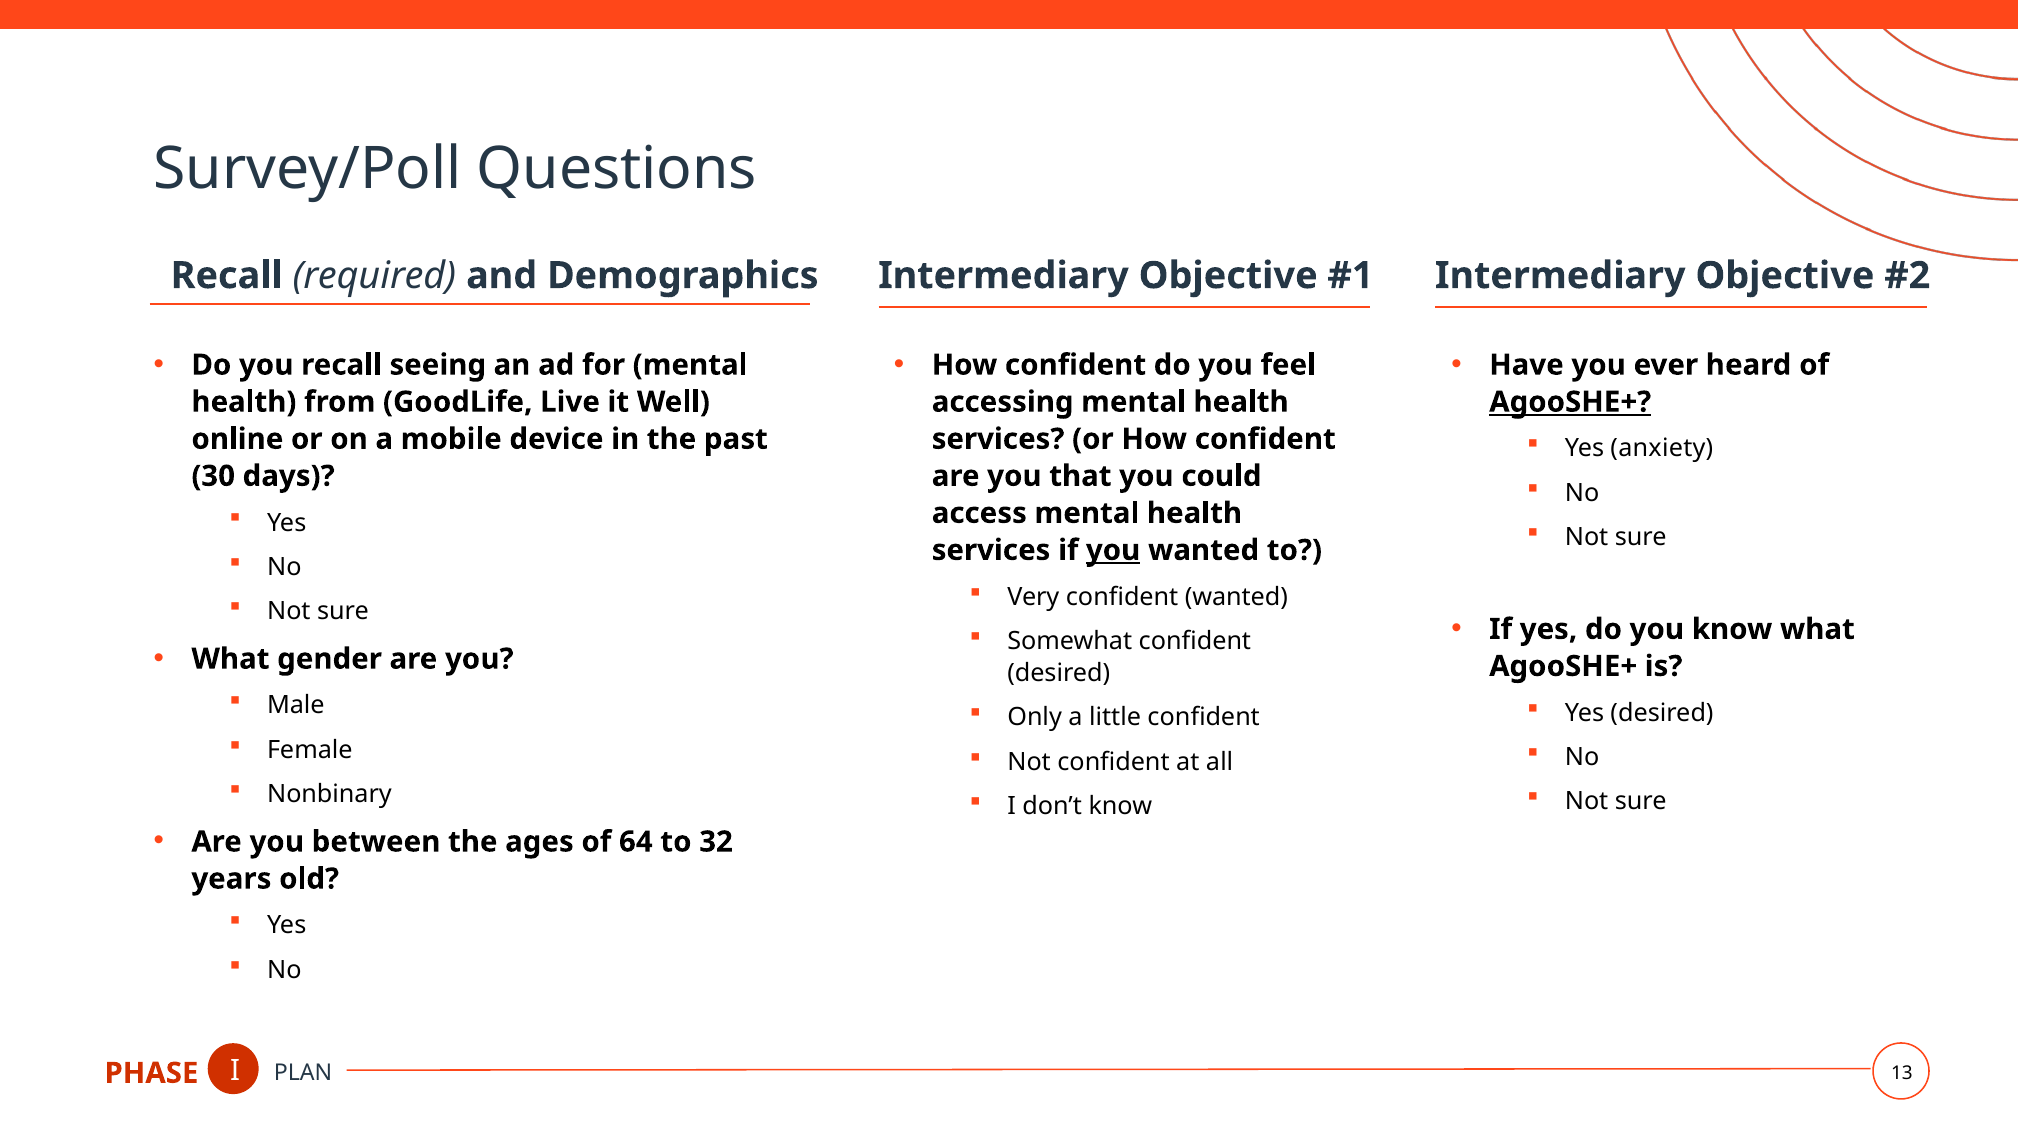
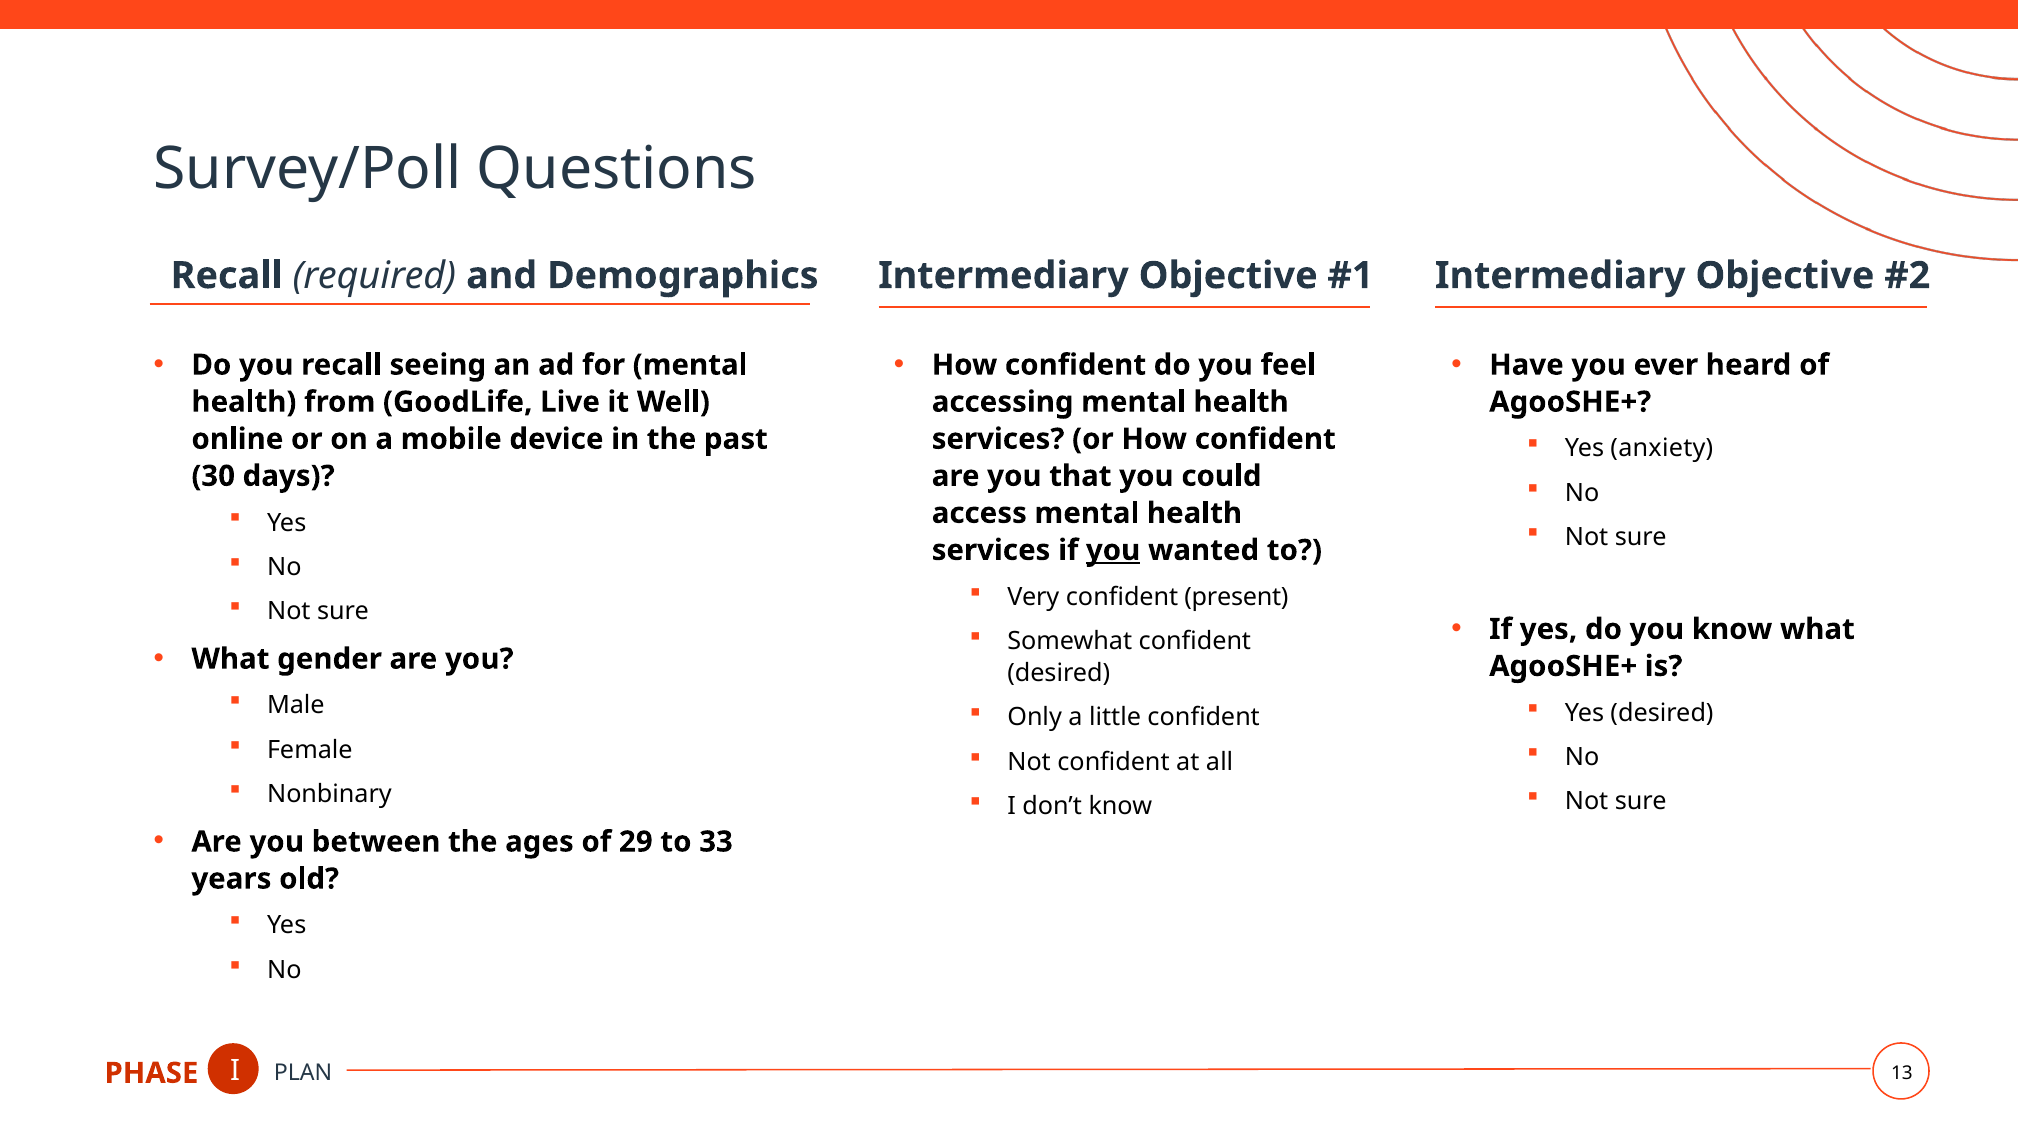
AgooSHE+ at (1570, 402) underline: present -> none
confident wanted: wanted -> present
64: 64 -> 29
32: 32 -> 33
